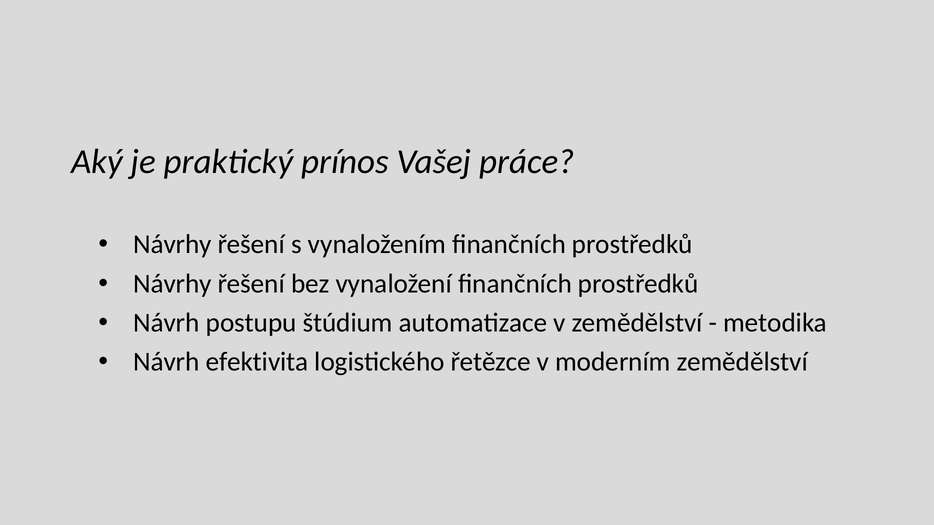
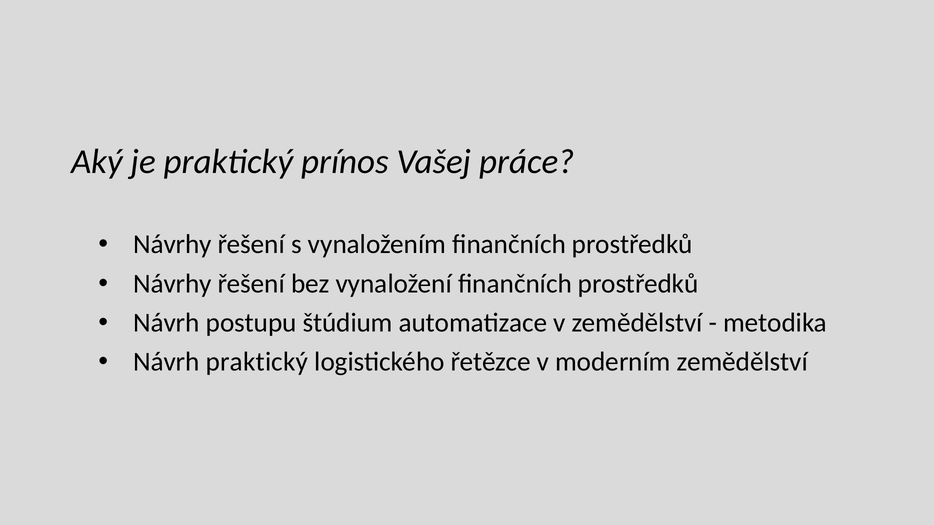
Návrh efektivita: efektivita -> praktický
